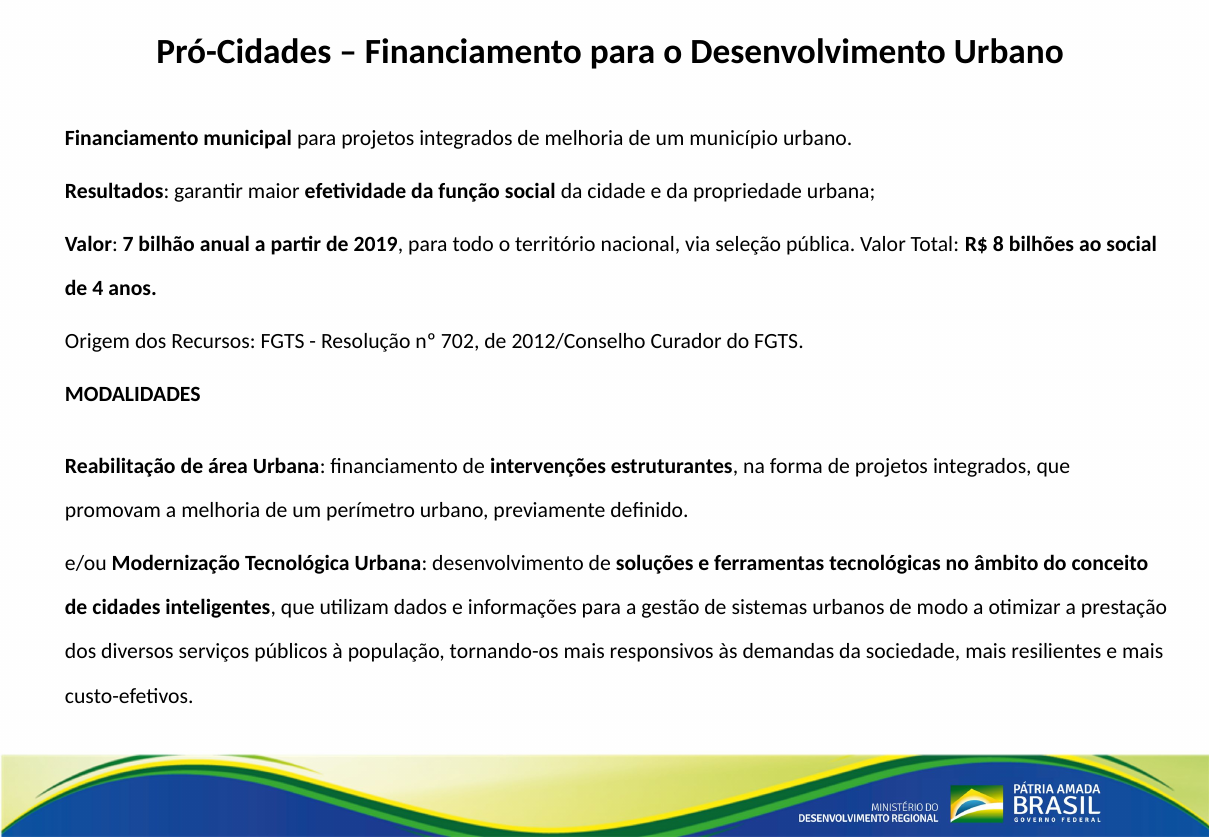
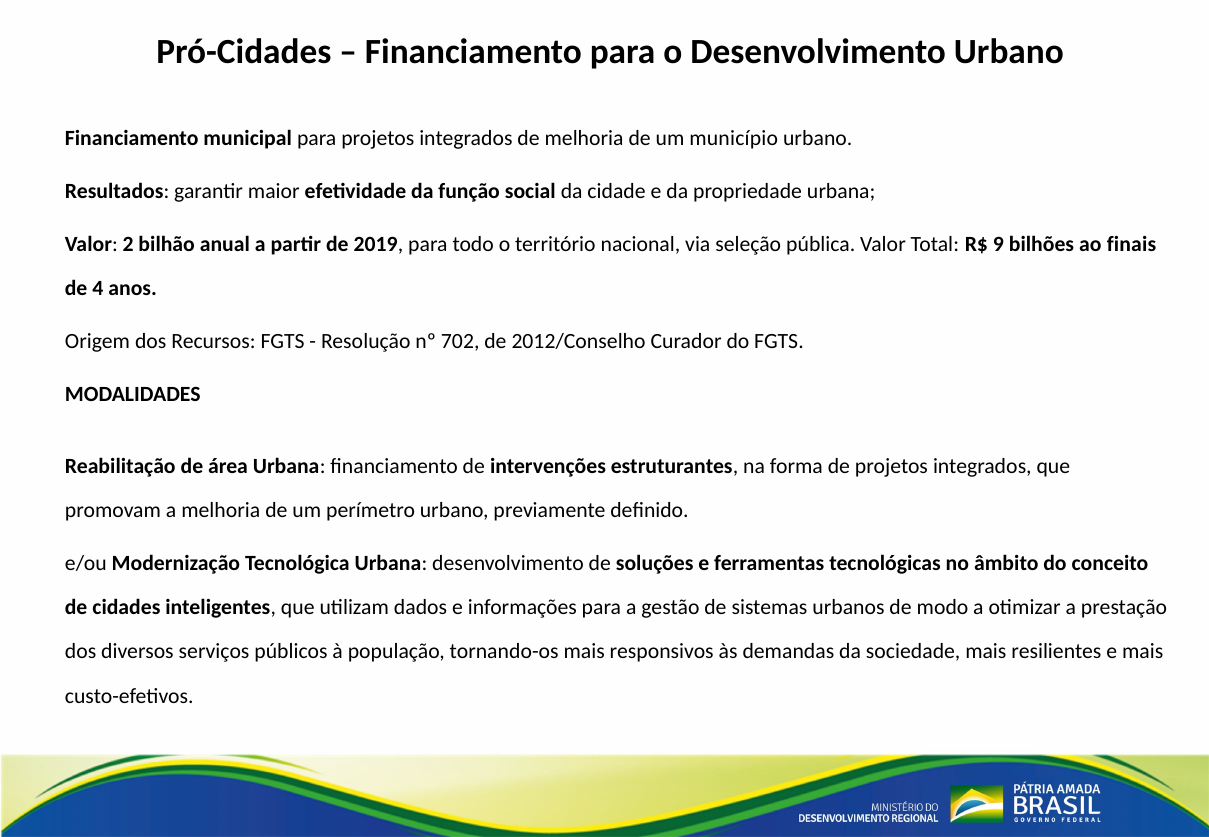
7: 7 -> 2
8: 8 -> 9
ao social: social -> finais
